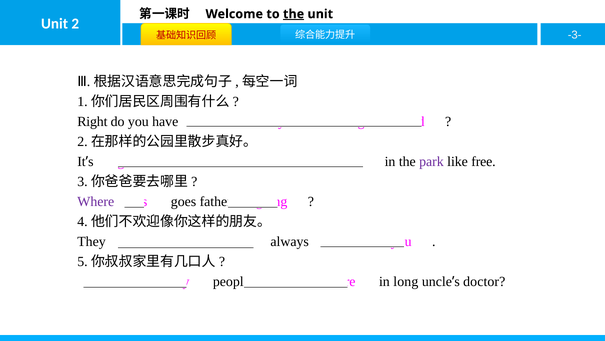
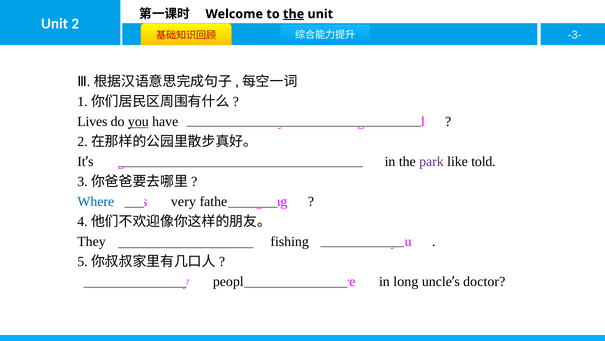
Right: Right -> Lives
you at (138, 121) underline: none -> present
free: free -> told
Where colour: purple -> blue
goes: goes -> very
always: always -> fishing
